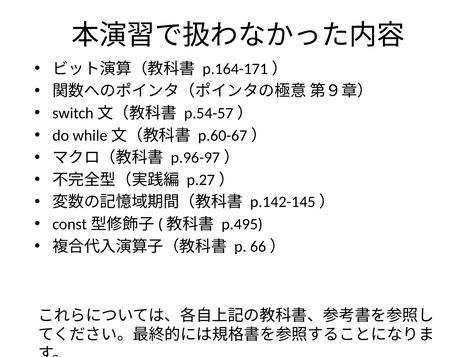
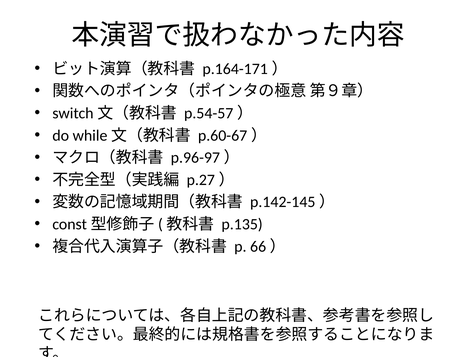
p.495: p.495 -> p.135
